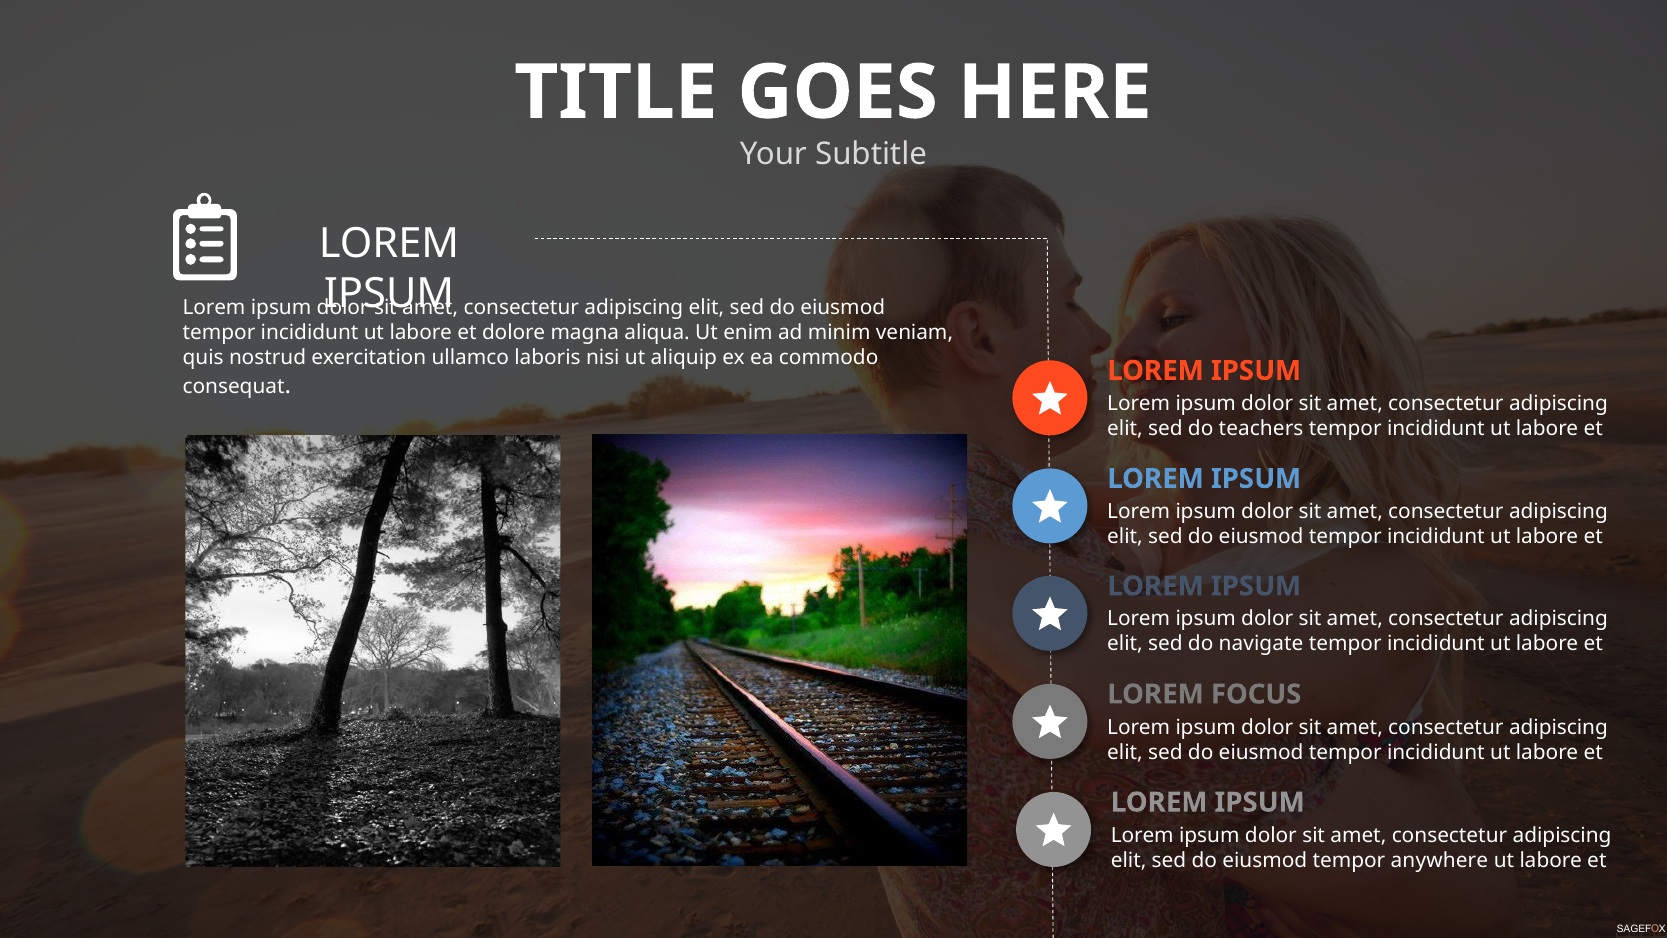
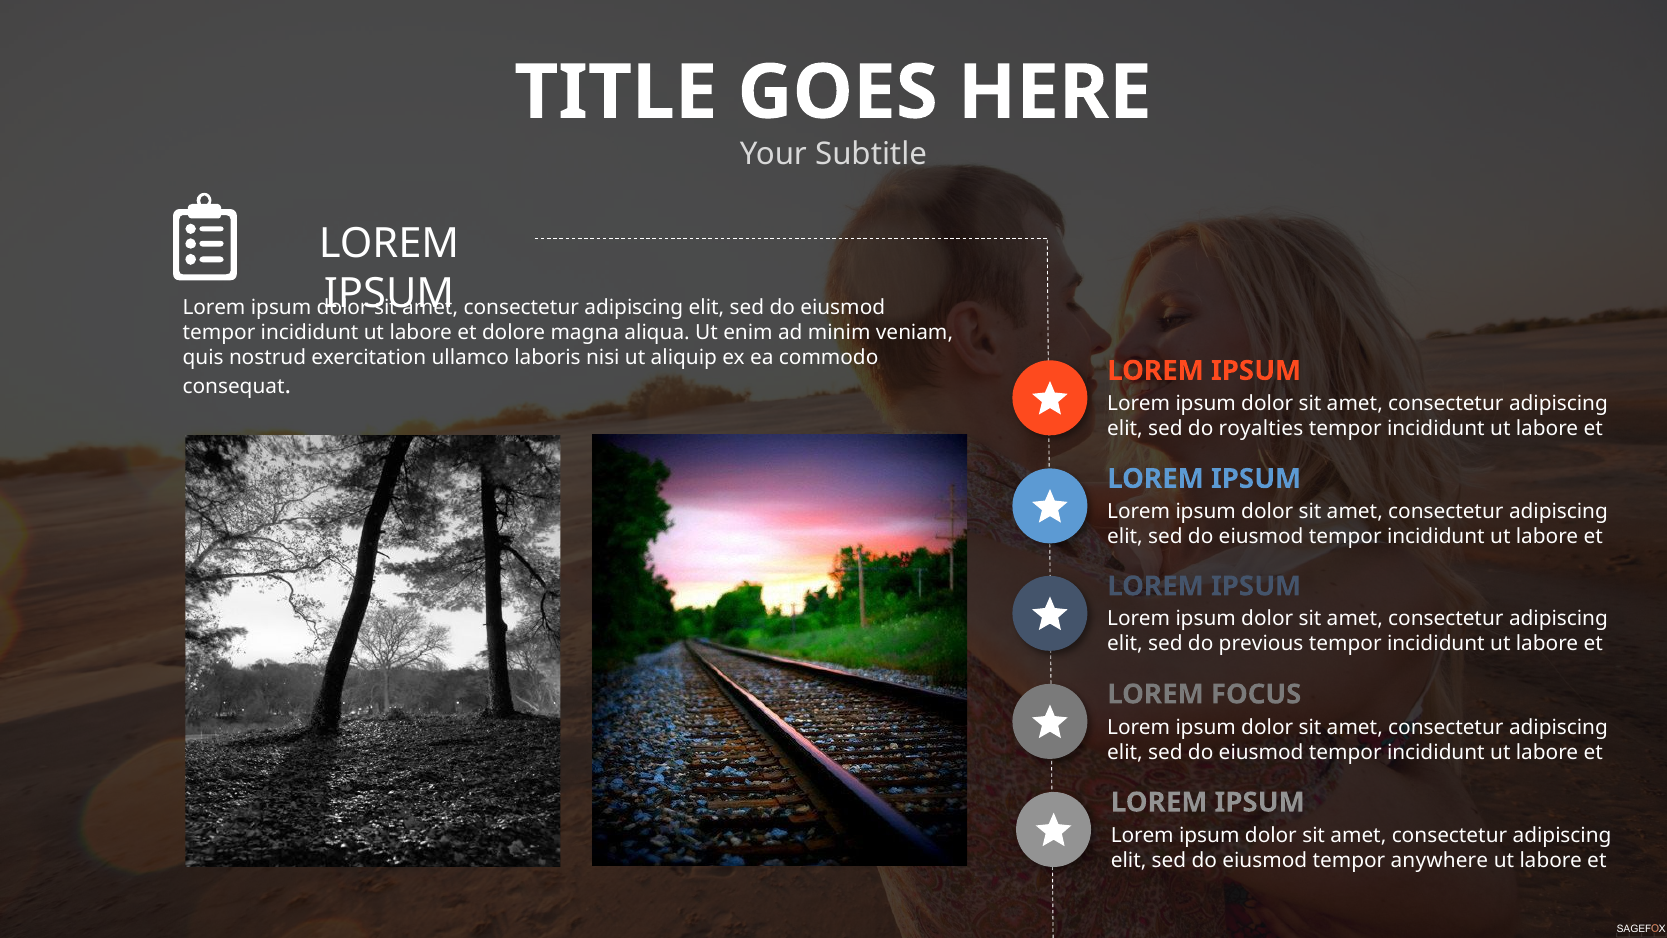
teachers: teachers -> royalties
navigate: navigate -> previous
